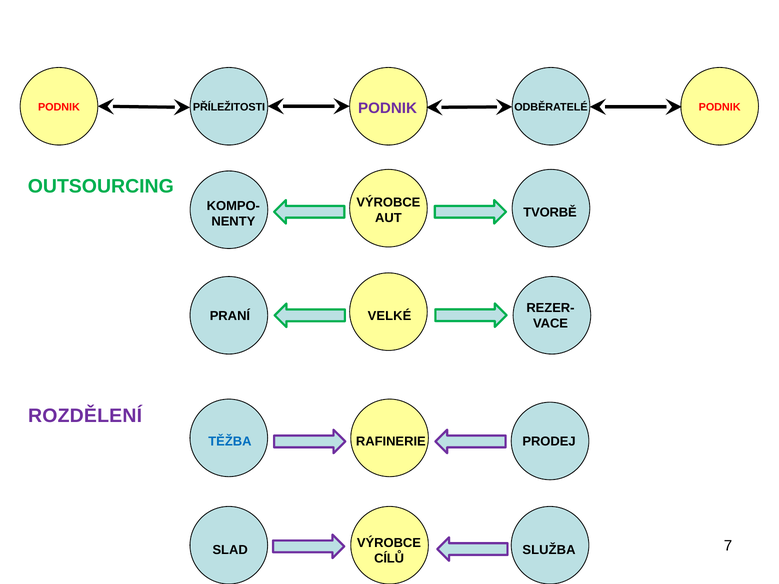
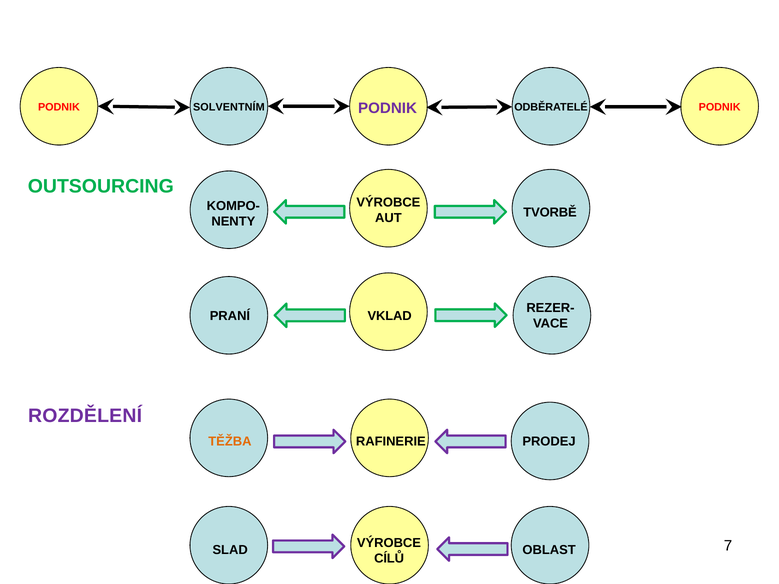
PŘÍLEŽITOSTI: PŘÍLEŽITOSTI -> SOLVENTNÍM
VELKÉ: VELKÉ -> VKLAD
TĚŽBA colour: blue -> orange
SLUŽBA: SLUŽBA -> OBLAST
